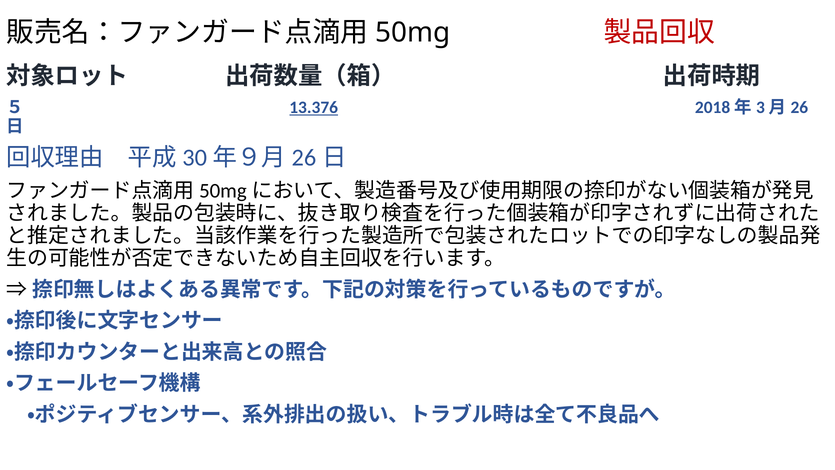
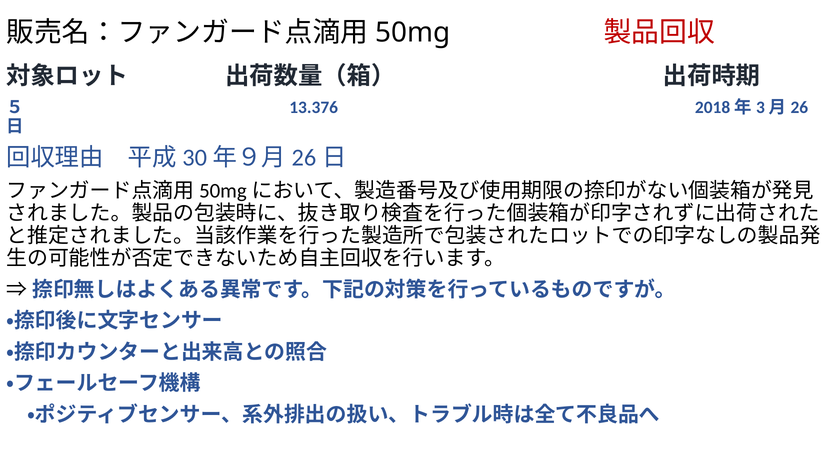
13.376 underline: present -> none
